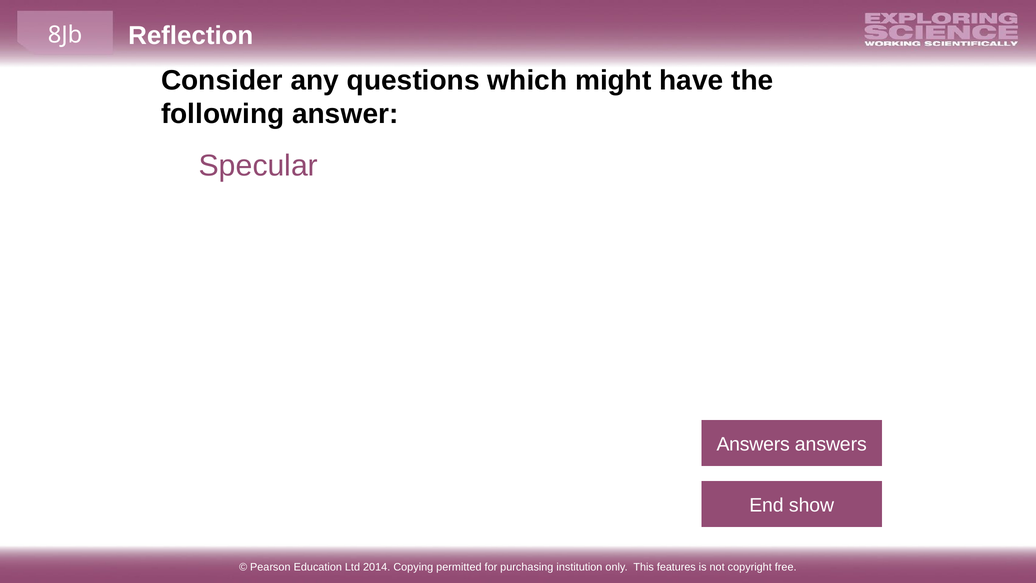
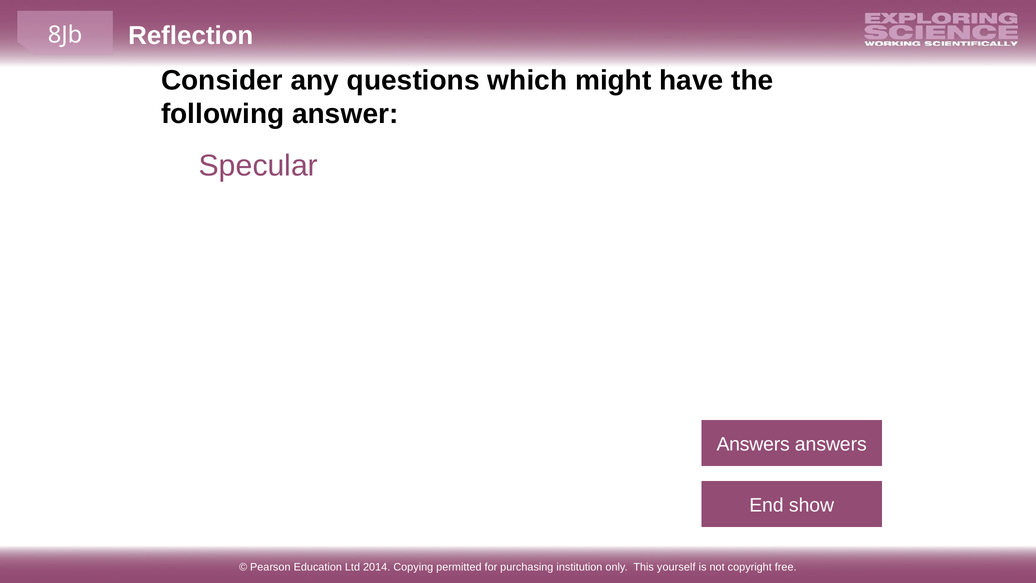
features: features -> yourself
